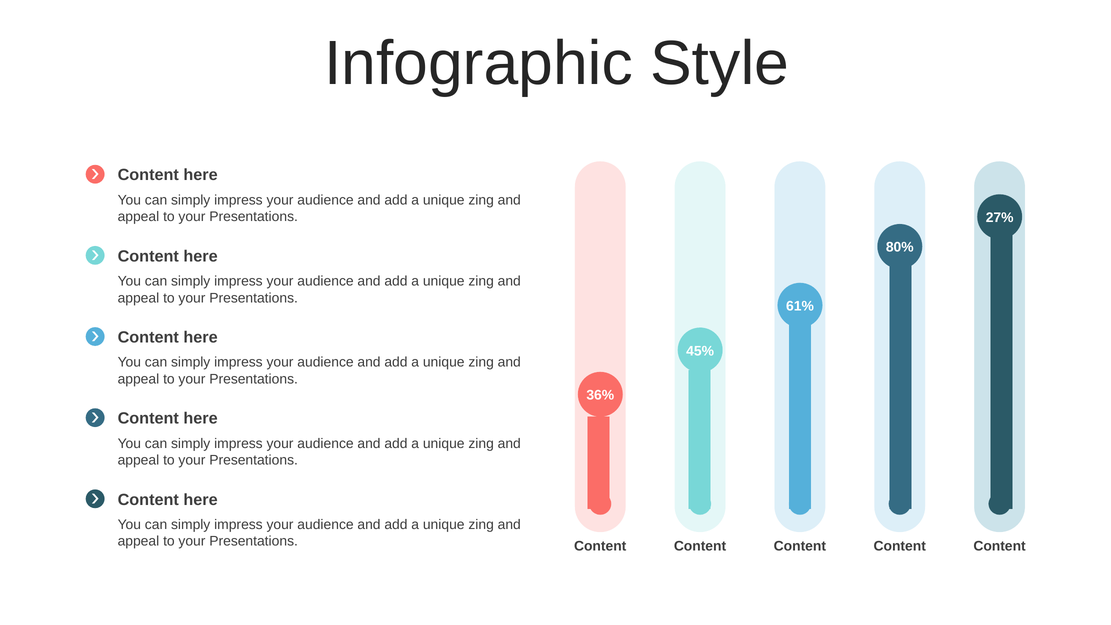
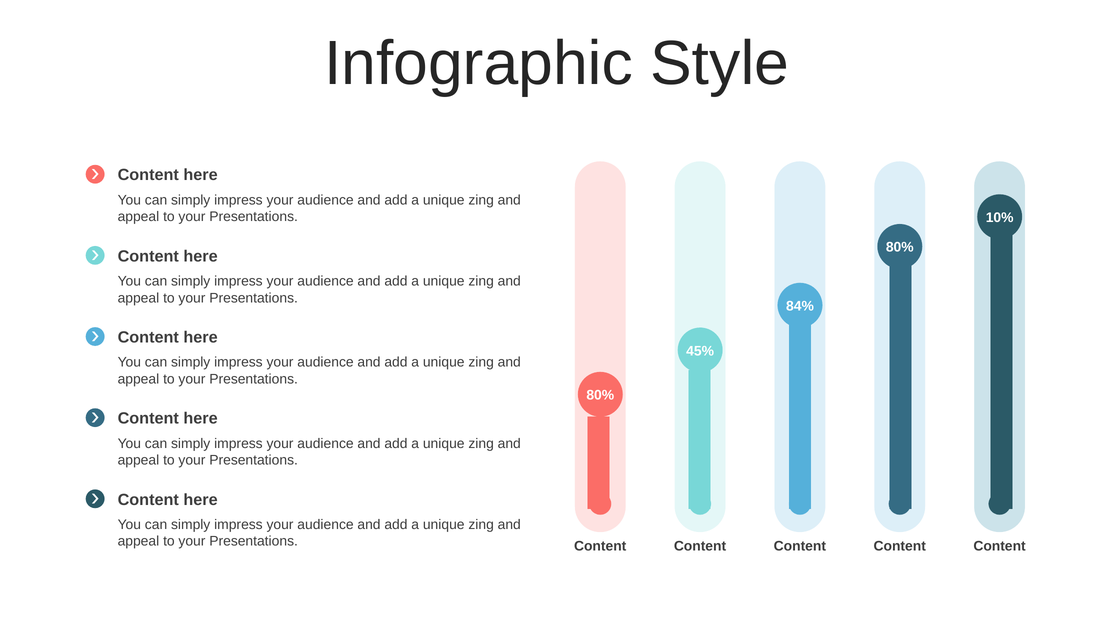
27%: 27% -> 10%
61%: 61% -> 84%
36% at (600, 395): 36% -> 80%
